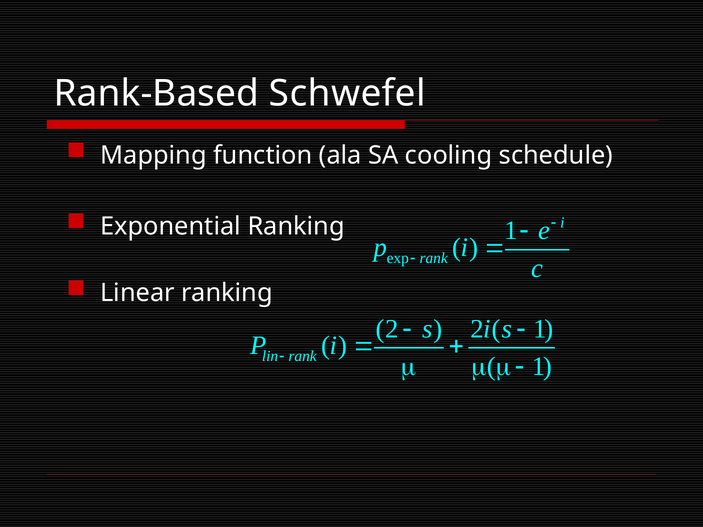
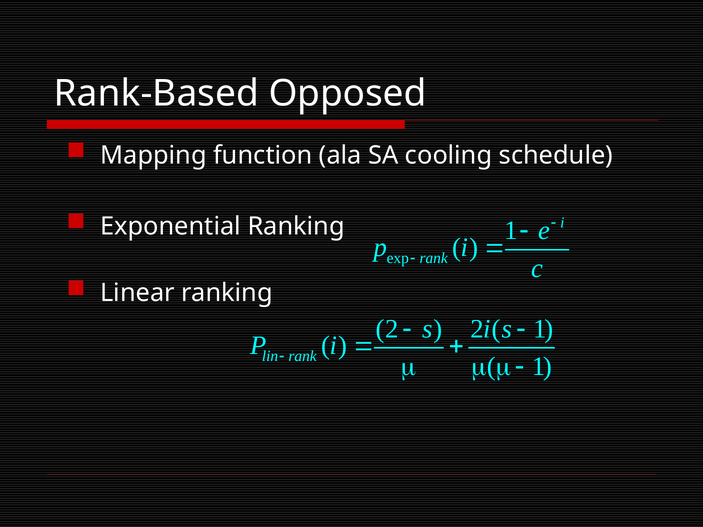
Schwefel: Schwefel -> Opposed
